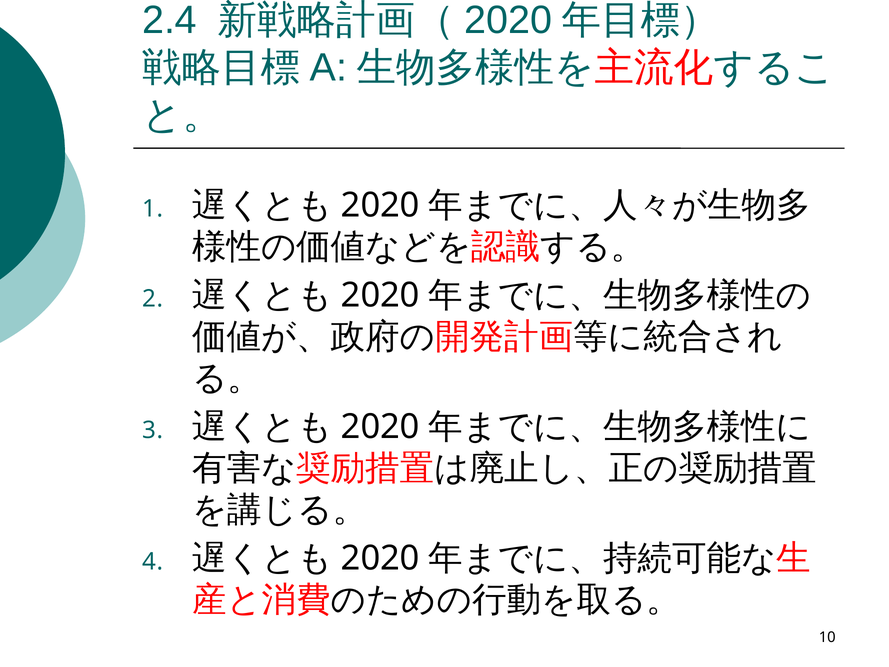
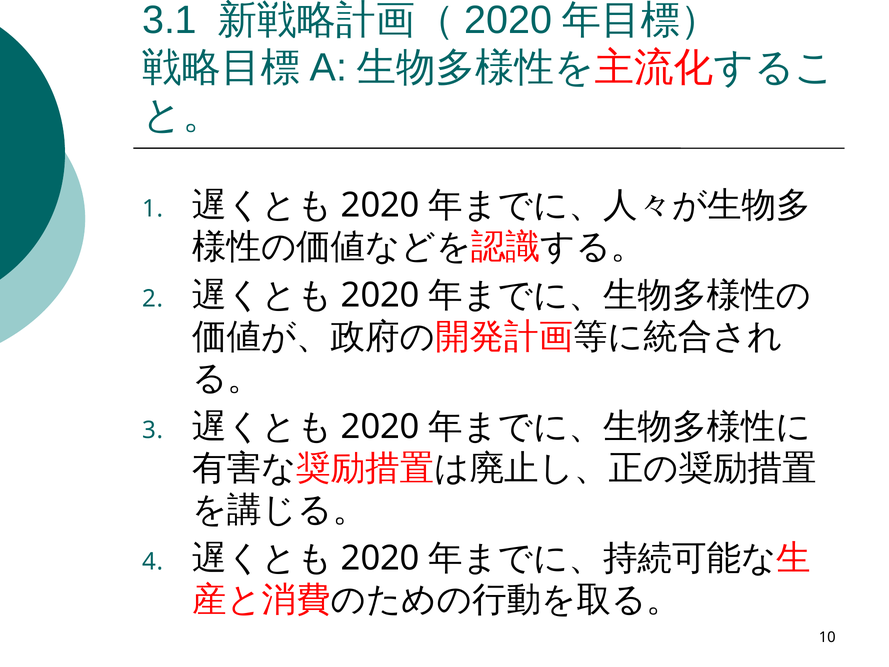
2.4: 2.4 -> 3.1
